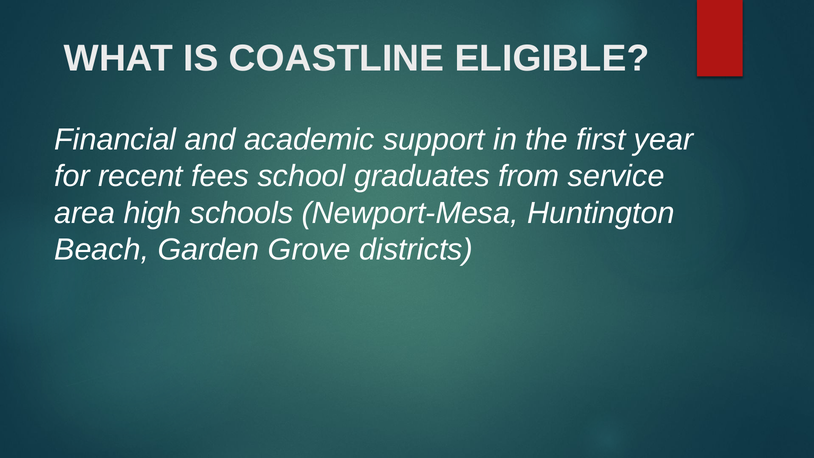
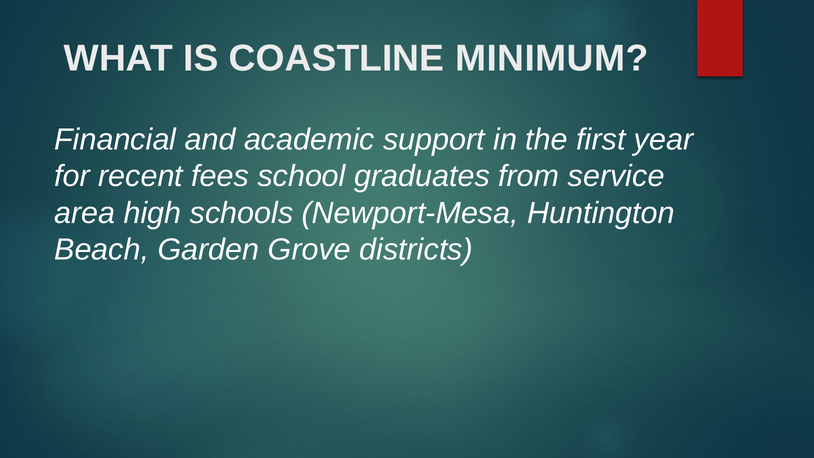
ELIGIBLE: ELIGIBLE -> MINIMUM
